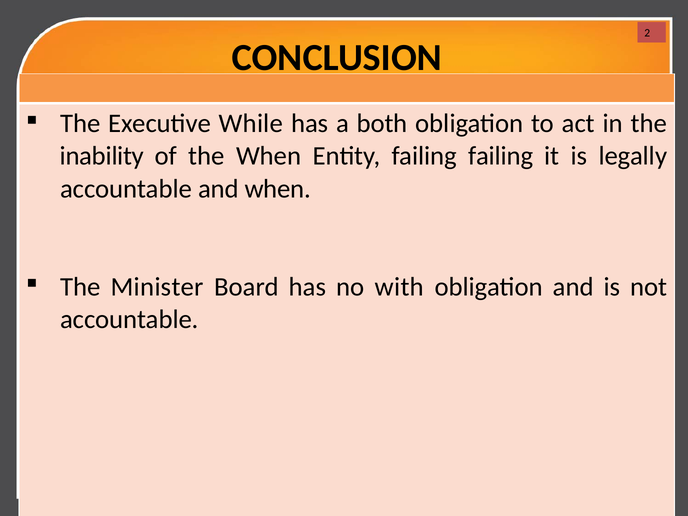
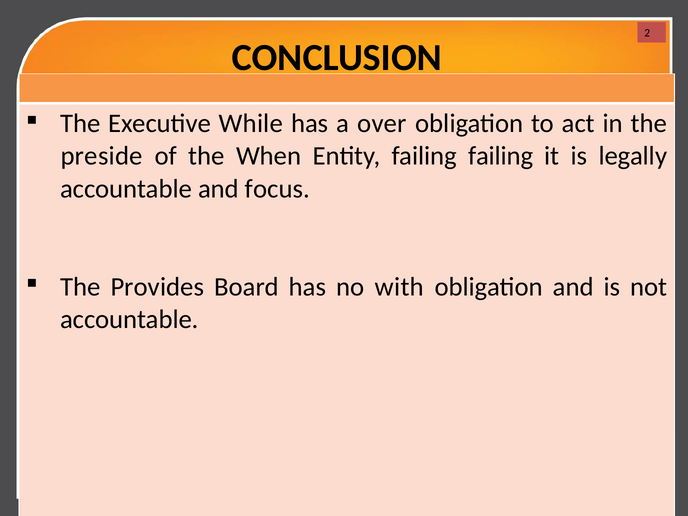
both: both -> over
inability: inability -> preside
and when: when -> focus
Minister: Minister -> Provides
